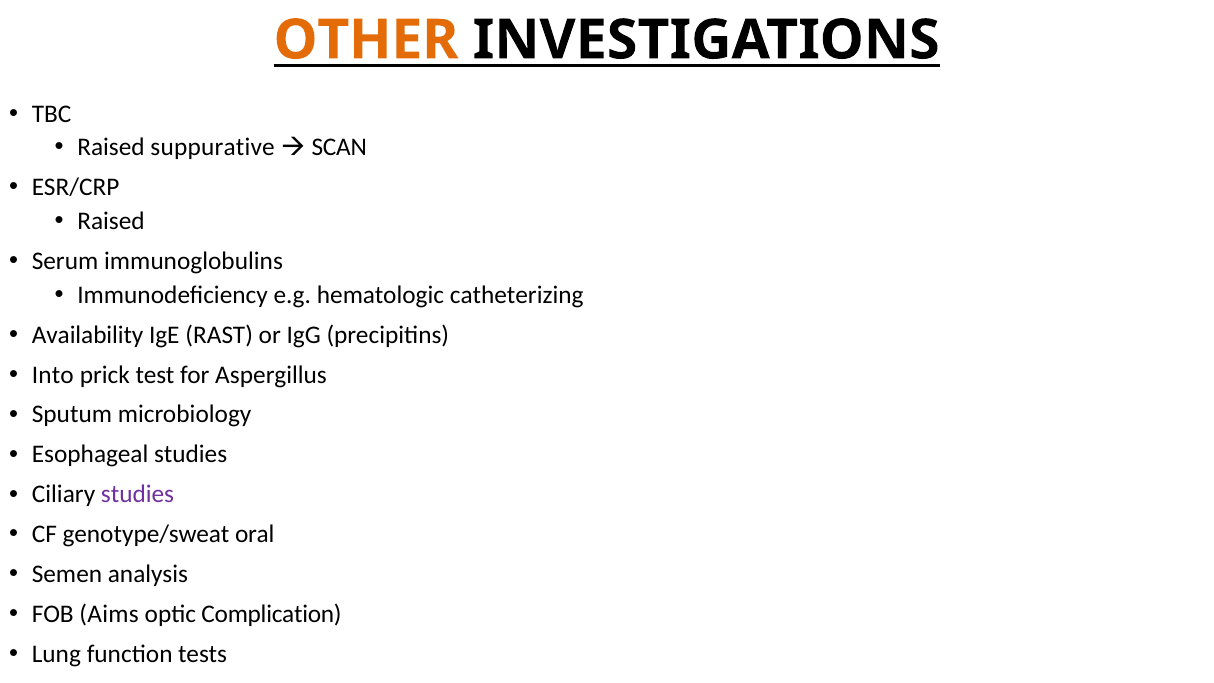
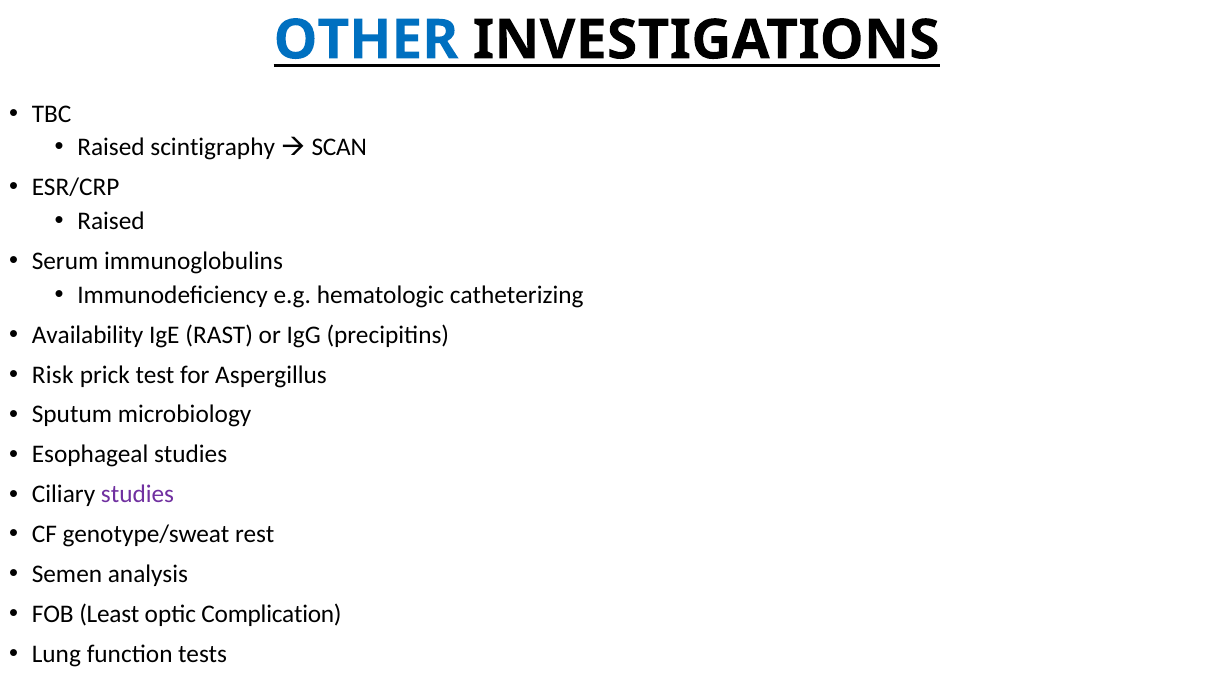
OTHER colour: orange -> blue
suppurative: suppurative -> scintigraphy
Into: Into -> Risk
oral: oral -> rest
Aims: Aims -> Least
